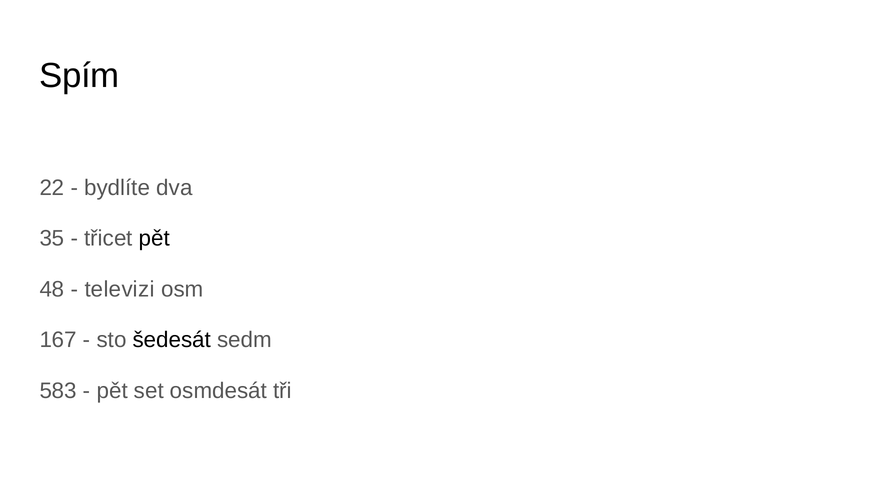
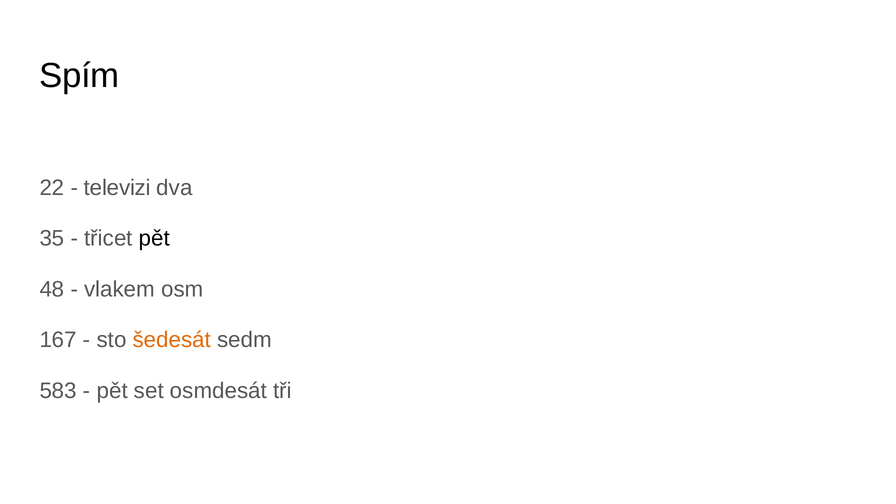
bydlíte: bydlíte -> televizi
televizi: televizi -> vlakem
šedesát colour: black -> orange
